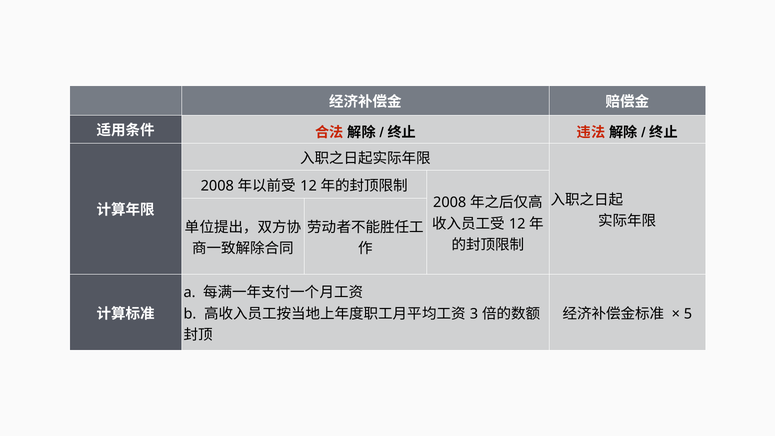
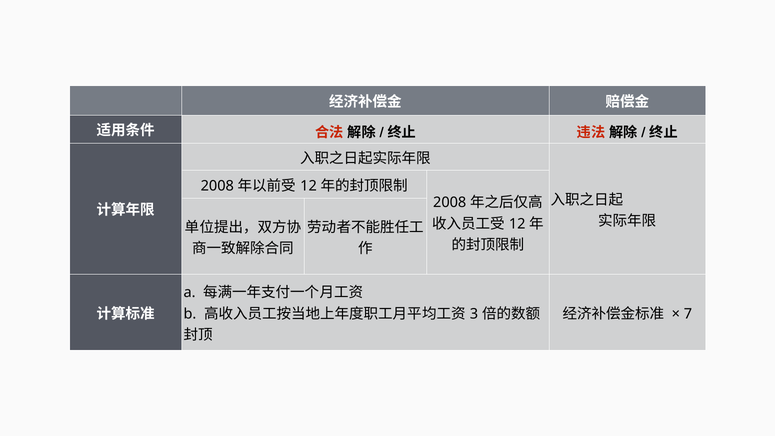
5: 5 -> 7
